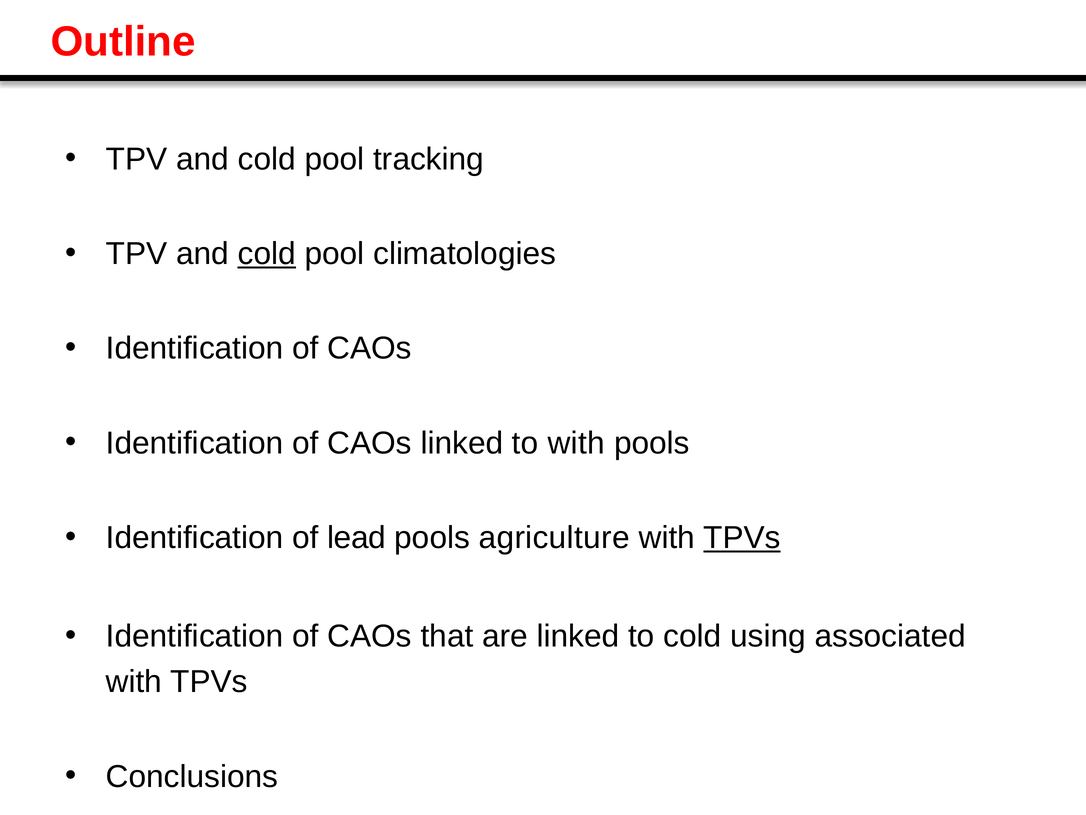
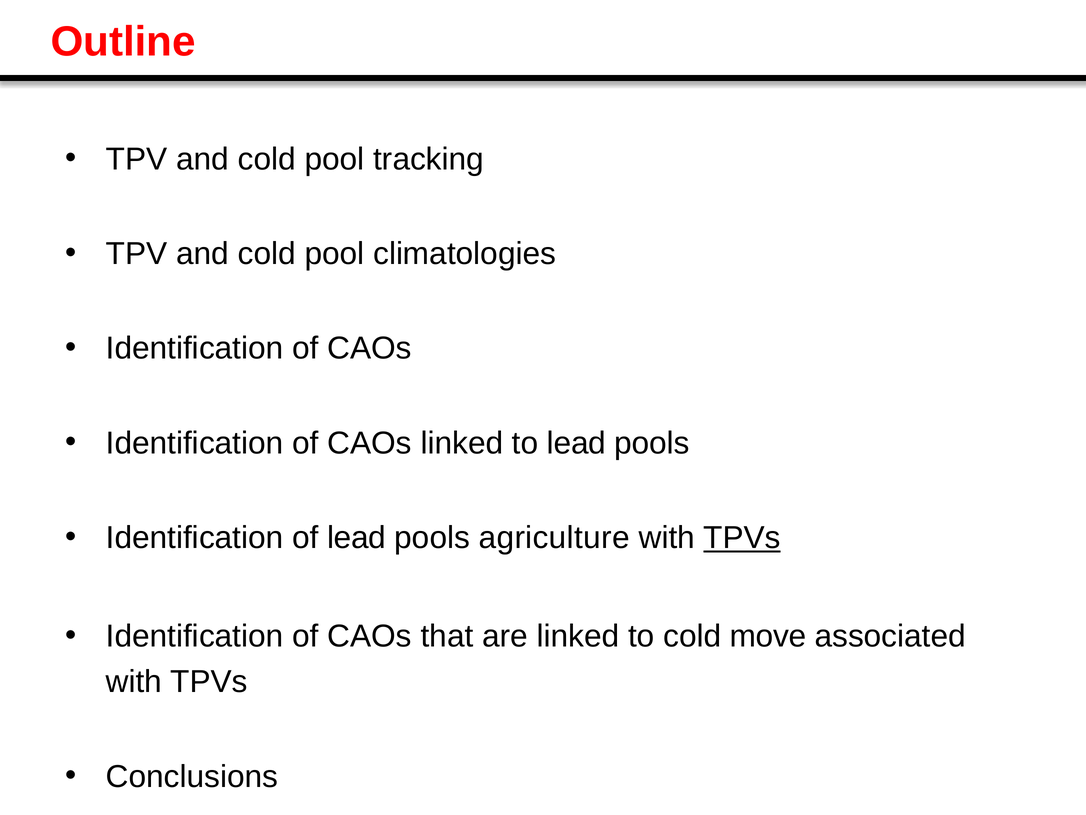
cold at (267, 254) underline: present -> none
to with: with -> lead
using: using -> move
